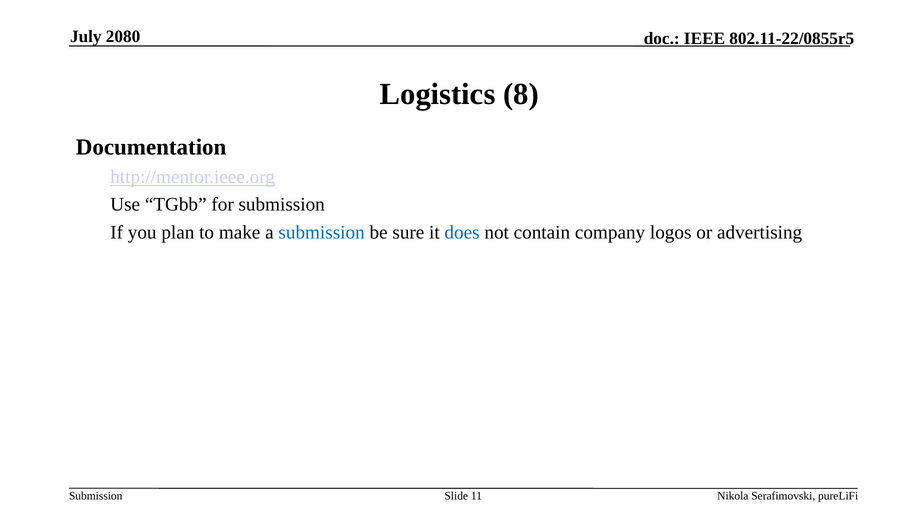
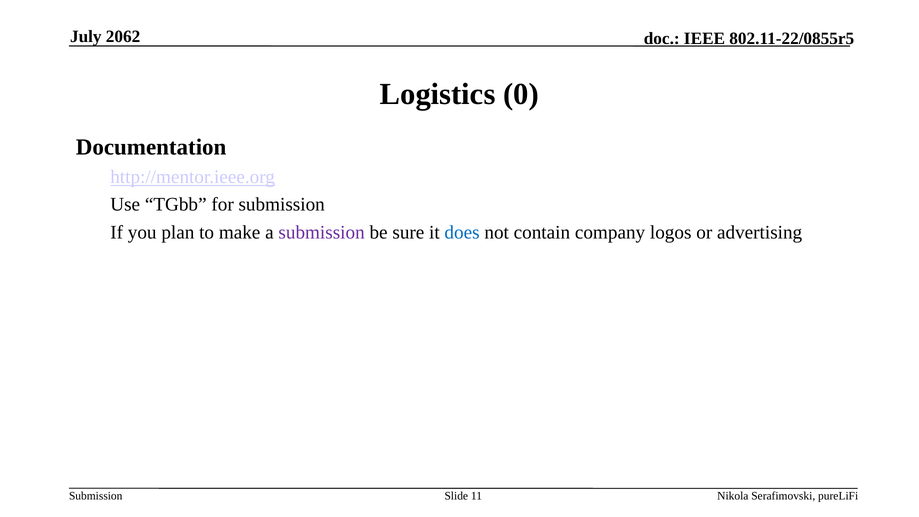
2080: 2080 -> 2062
8: 8 -> 0
submission at (322, 232) colour: blue -> purple
